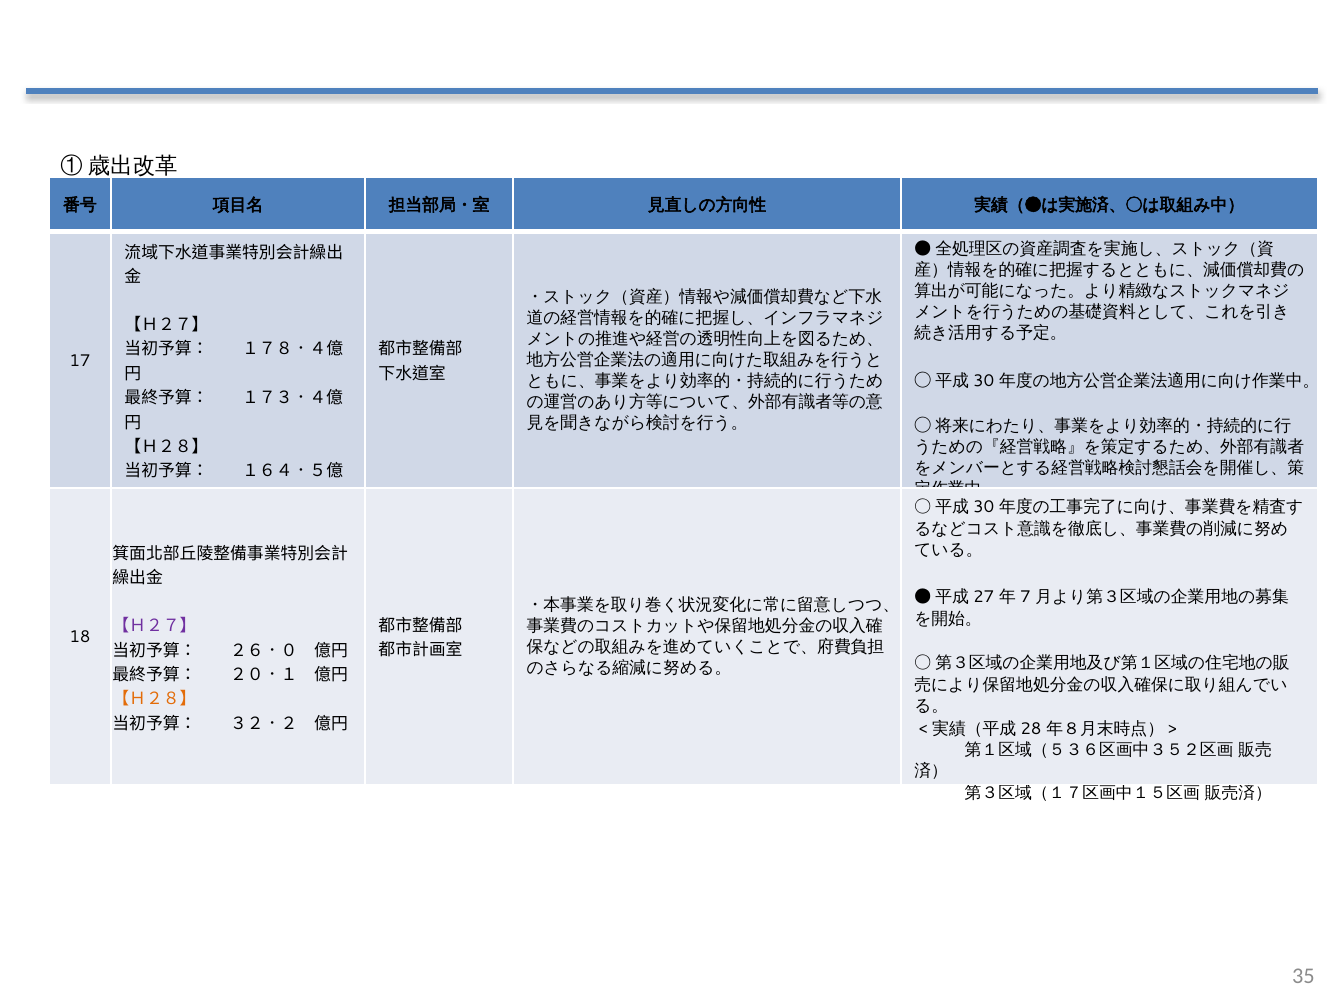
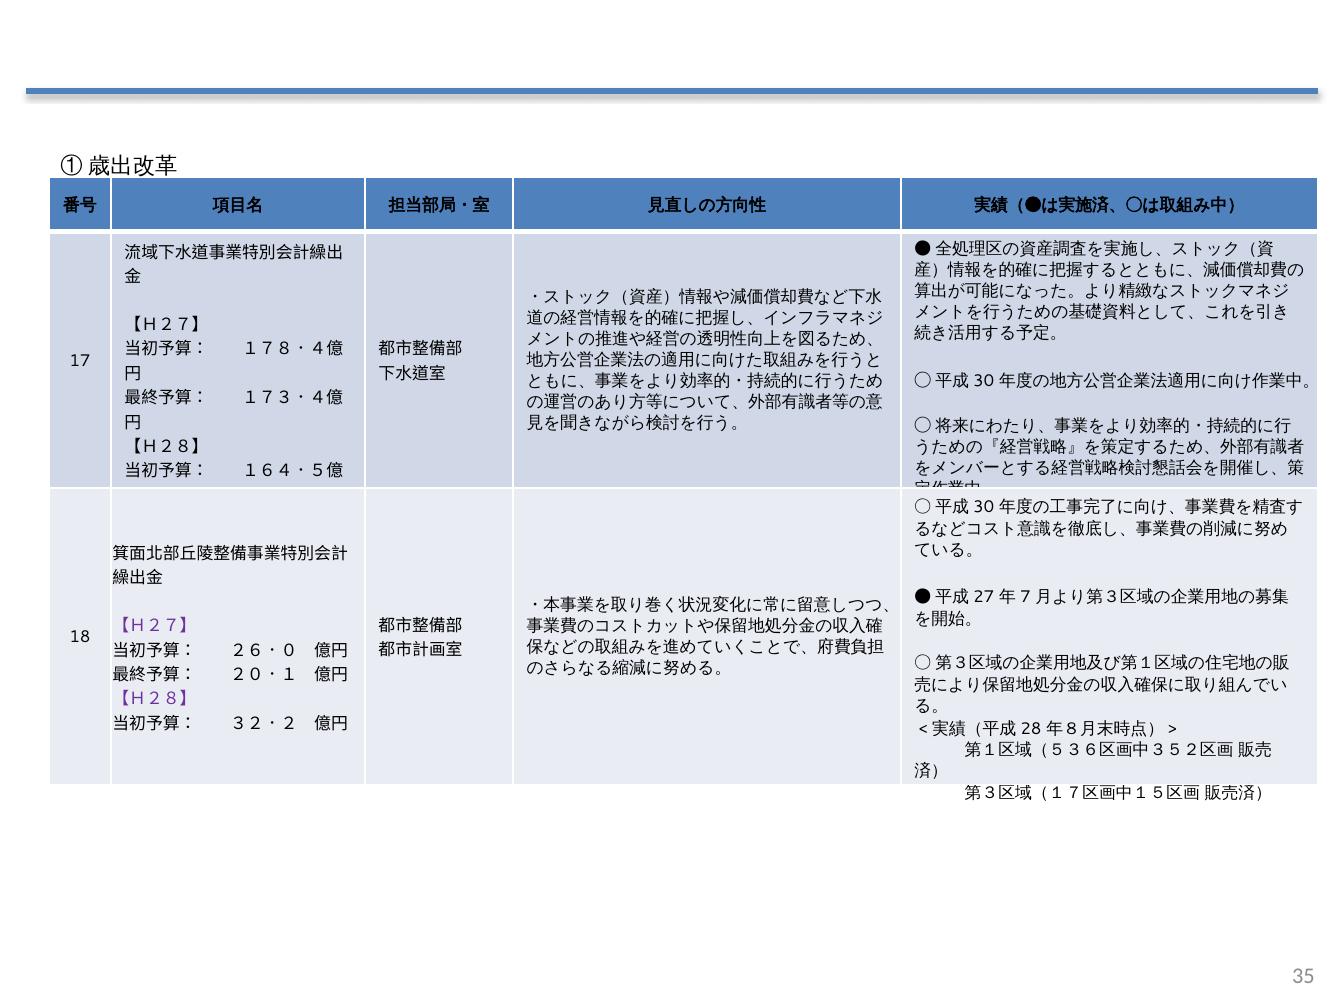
【Ｈ２８】 at (154, 699) colour: orange -> purple
